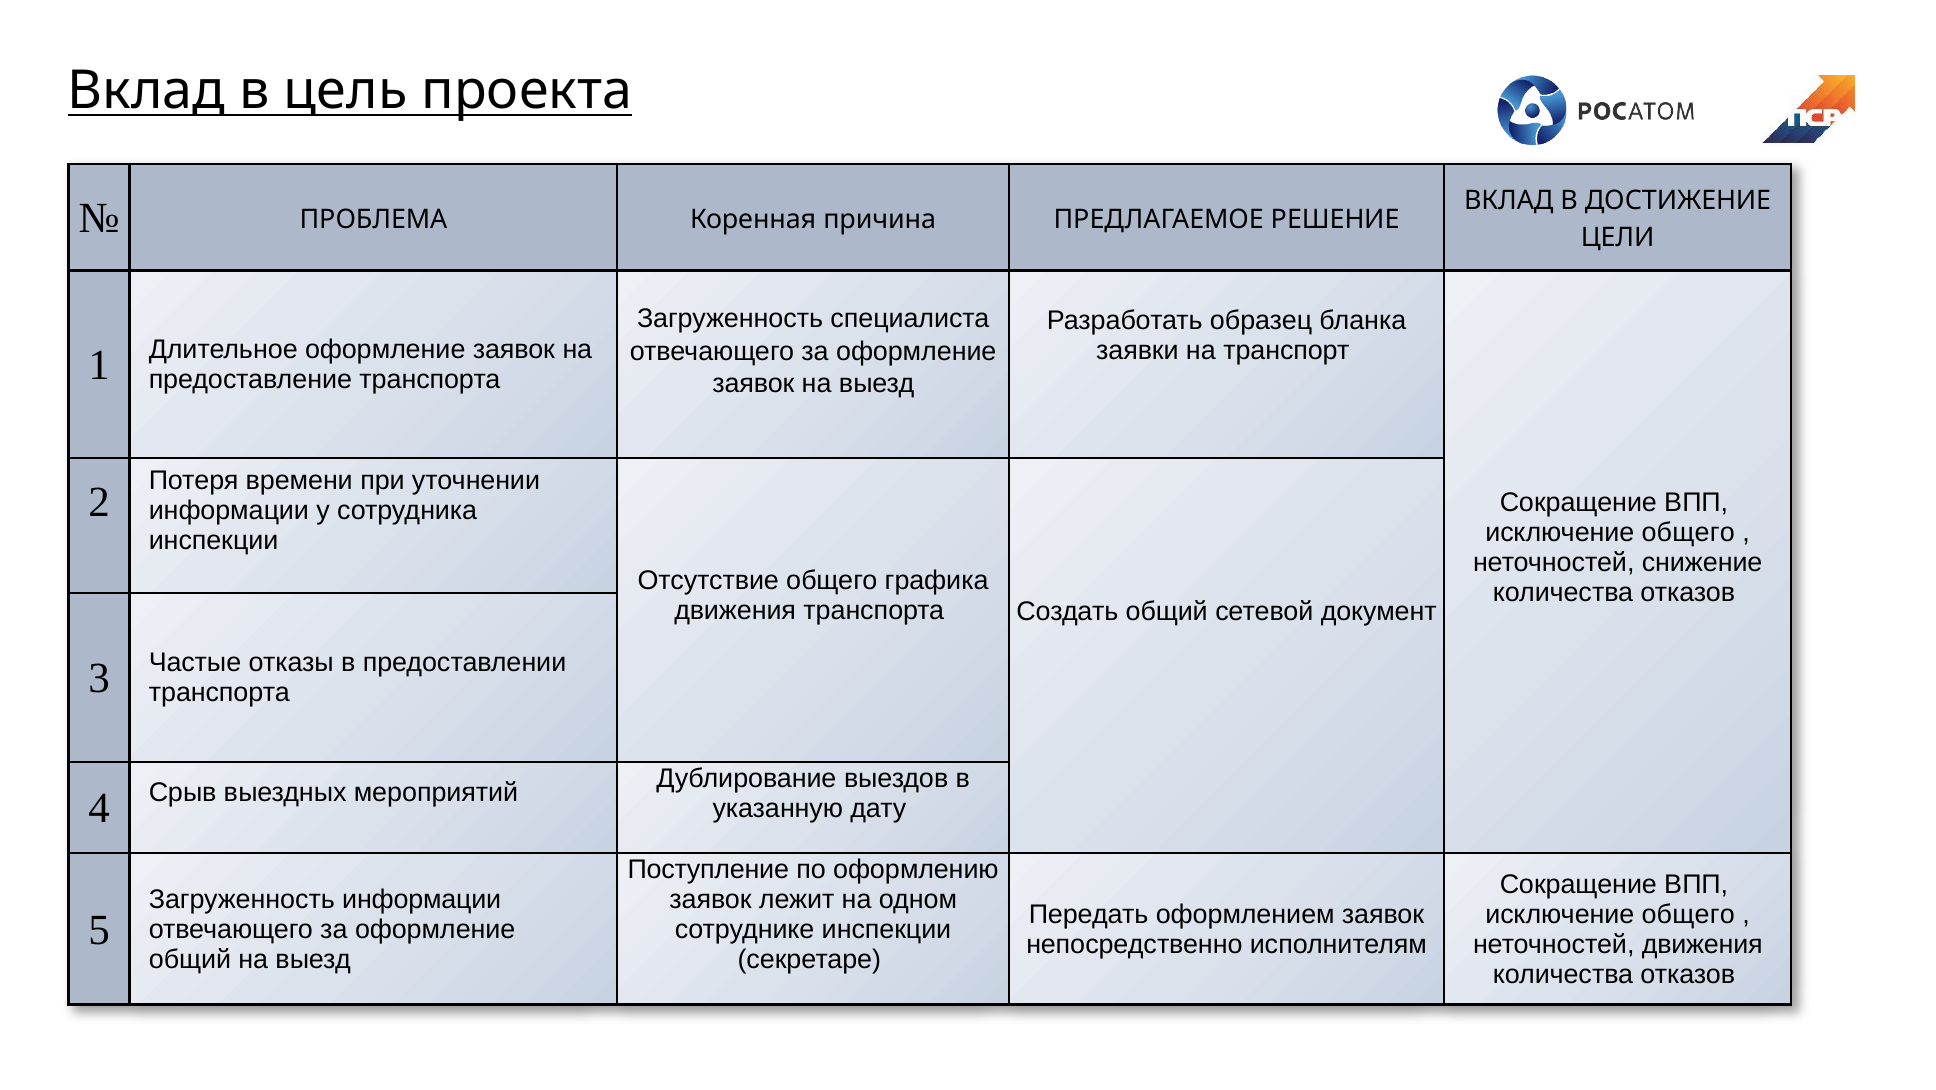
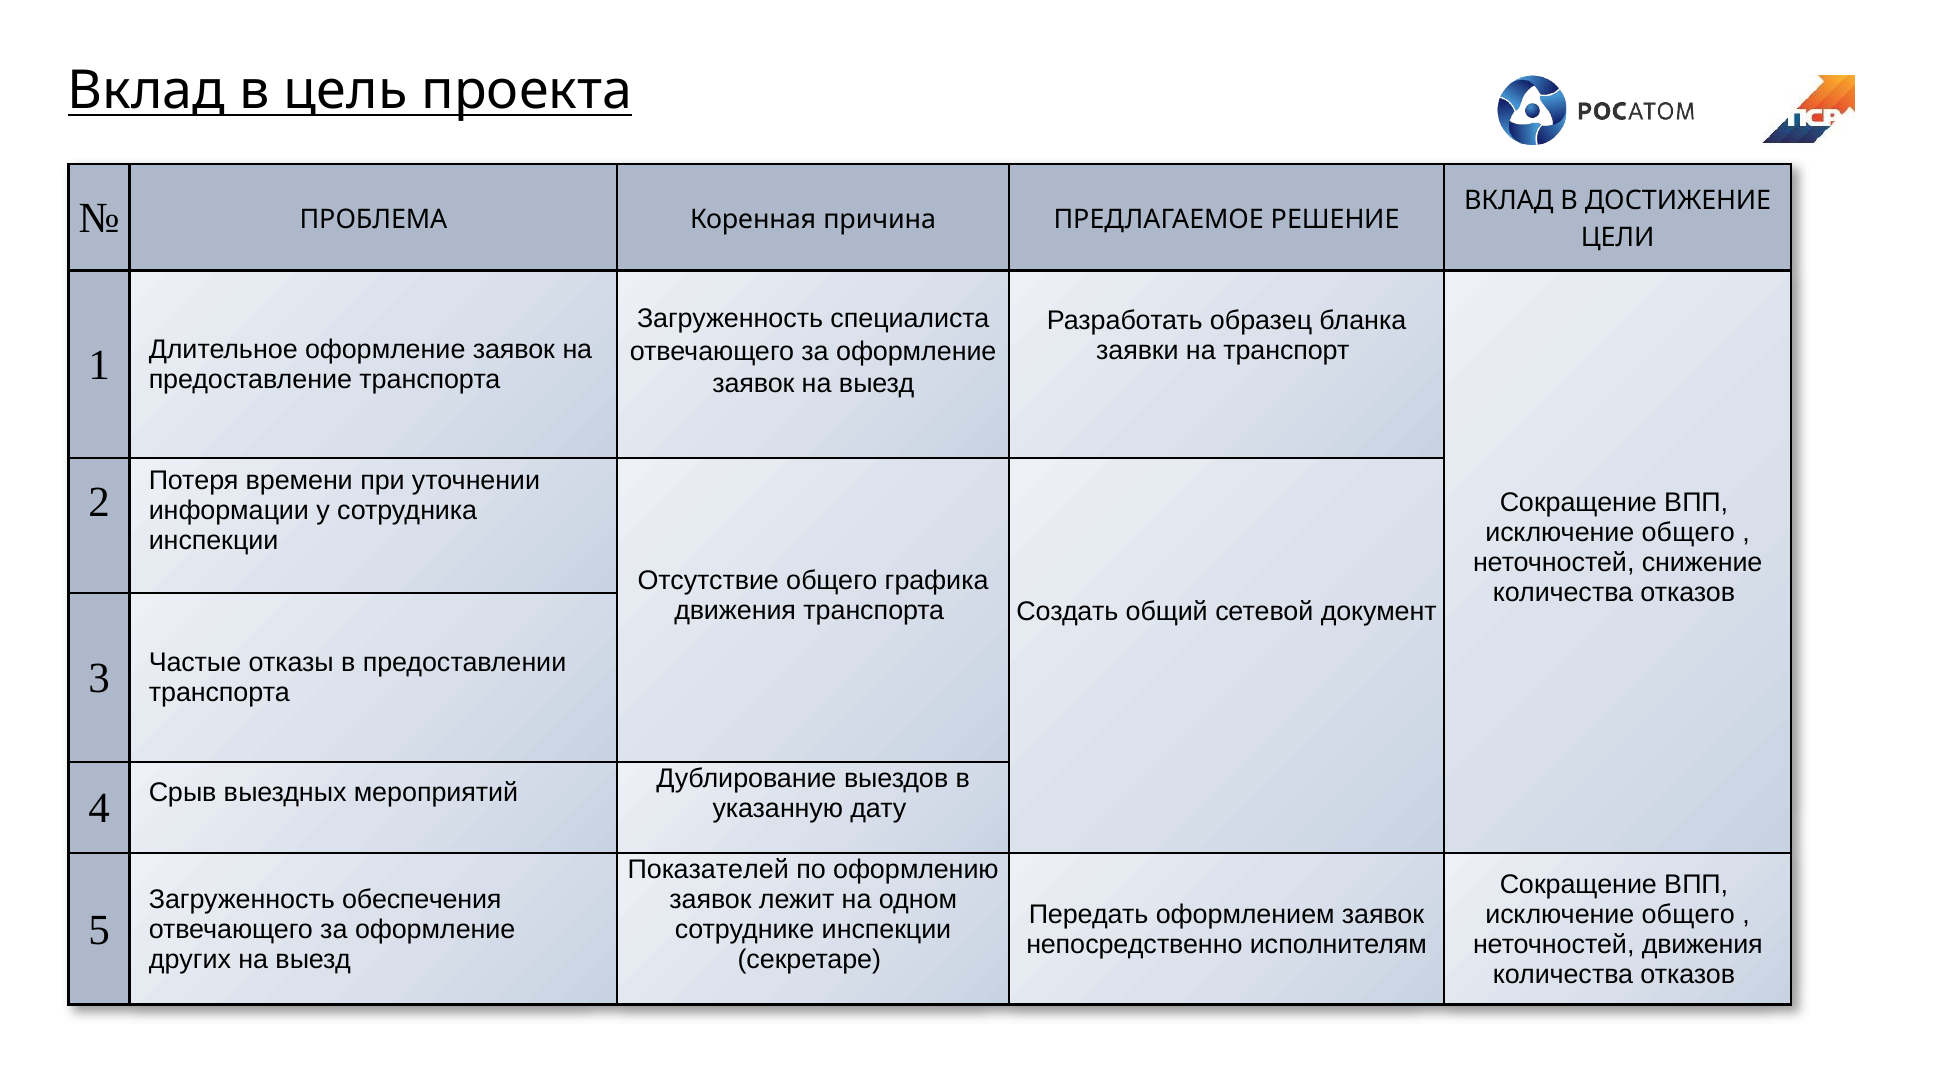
Поступление: Поступление -> Показателей
Загруженность информации: информации -> обеспечения
общий at (190, 959): общий -> других
